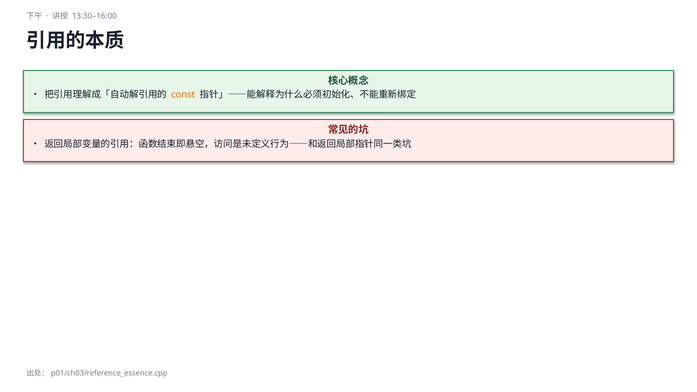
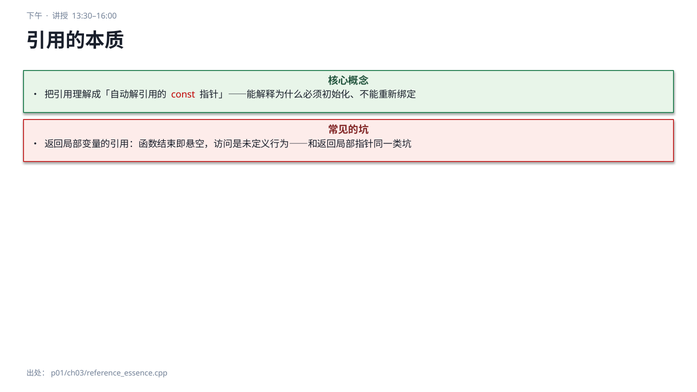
const colour: orange -> red
